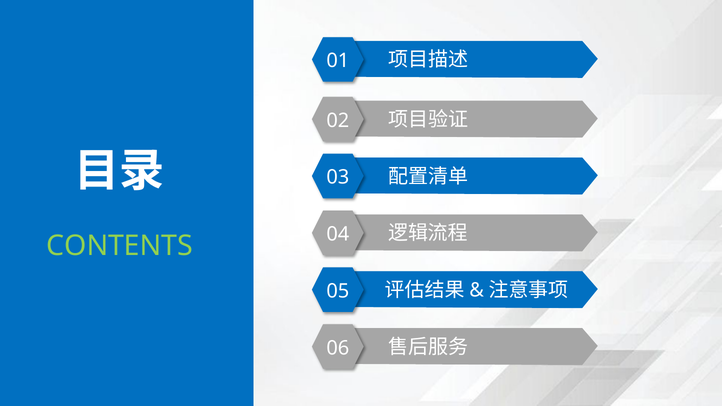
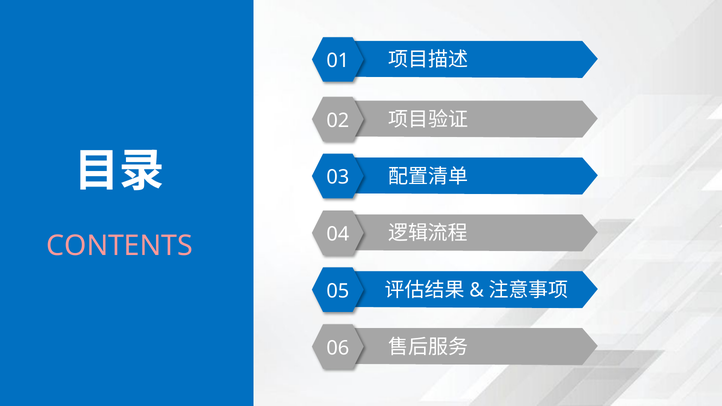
CONTENTS colour: light green -> pink
